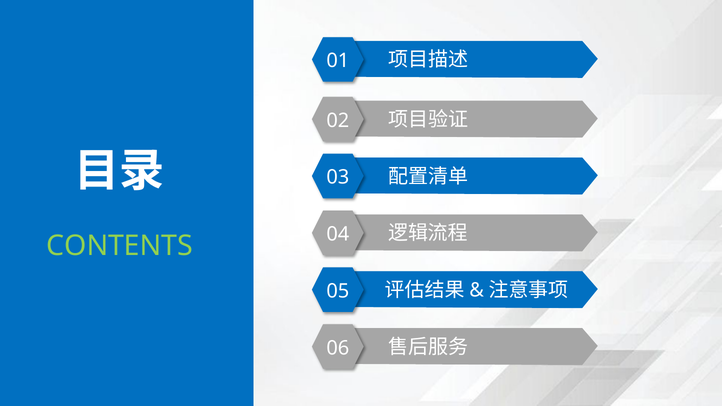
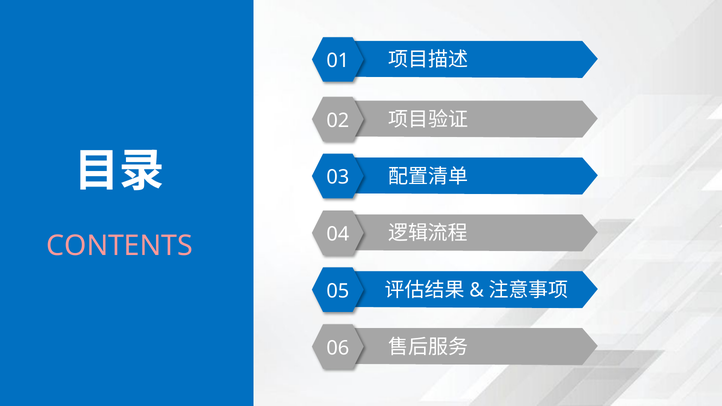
CONTENTS colour: light green -> pink
